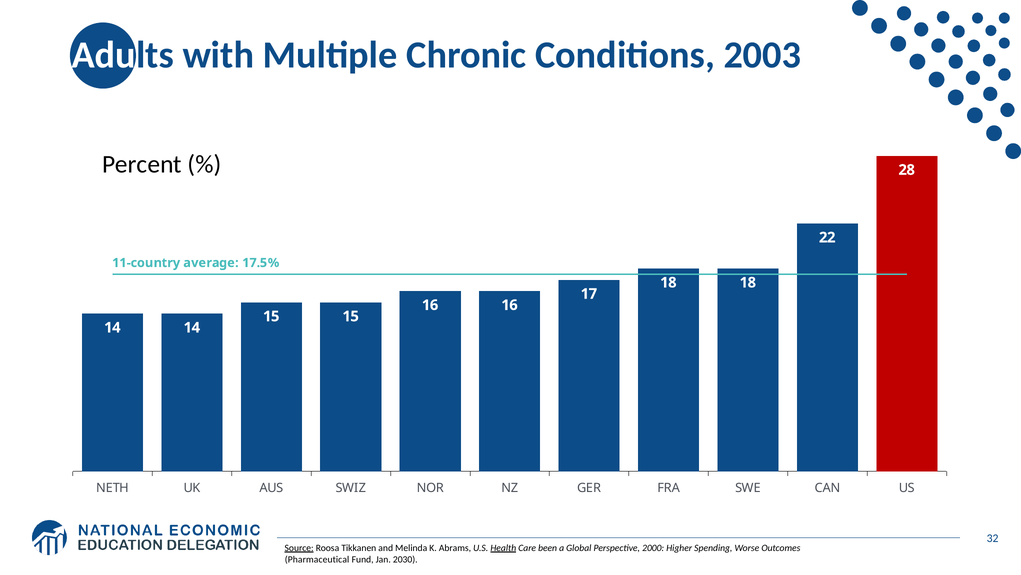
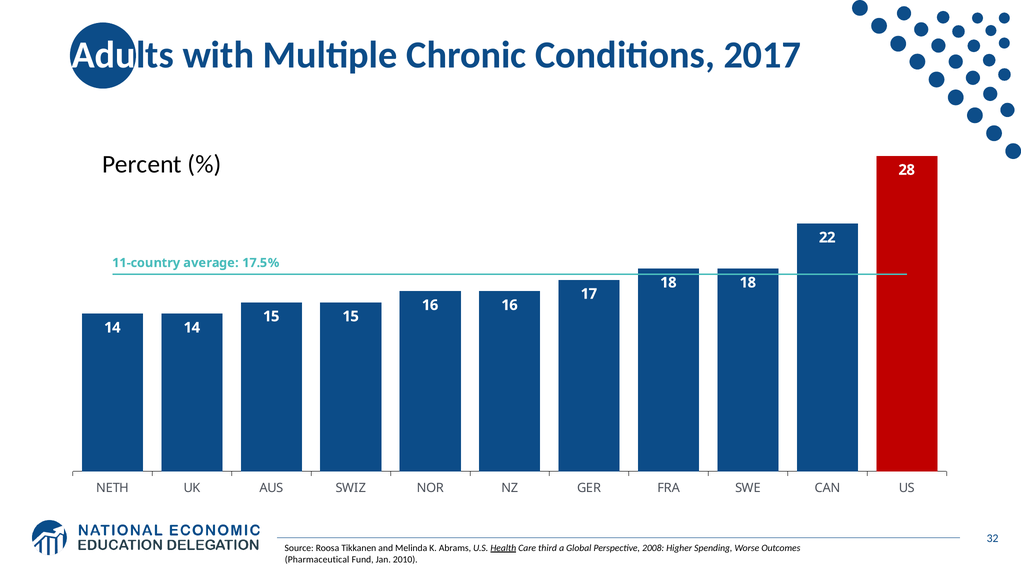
2003: 2003 -> 2017
Source underline: present -> none
been: been -> third
2000: 2000 -> 2008
2030: 2030 -> 2010
